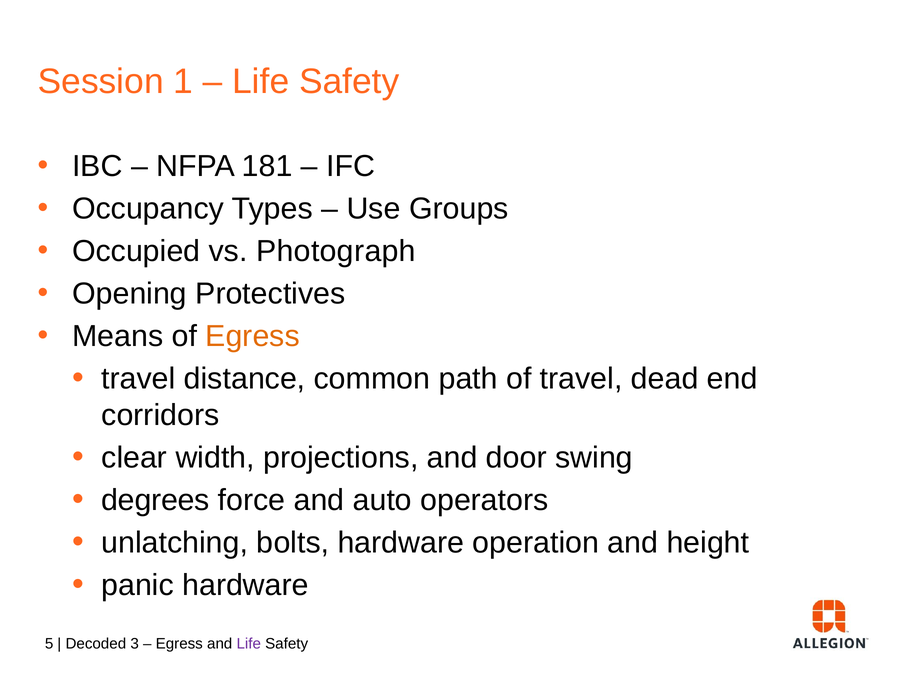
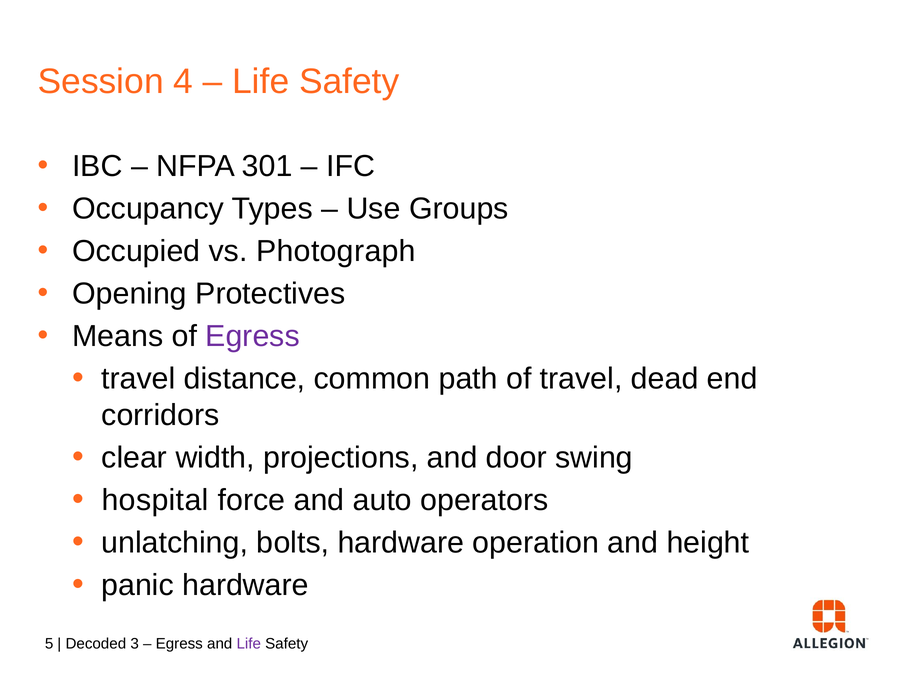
1: 1 -> 4
181: 181 -> 301
Egress at (253, 336) colour: orange -> purple
degrees: degrees -> hospital
